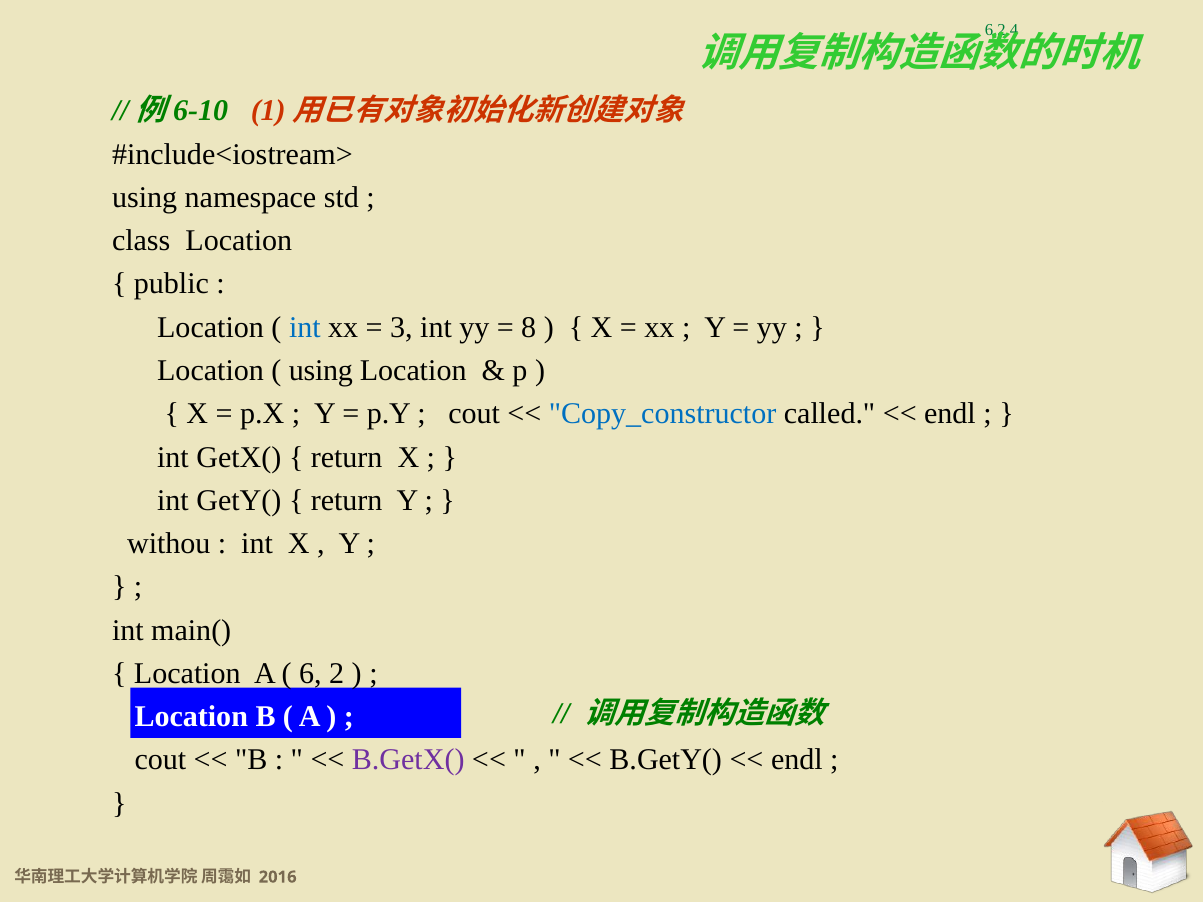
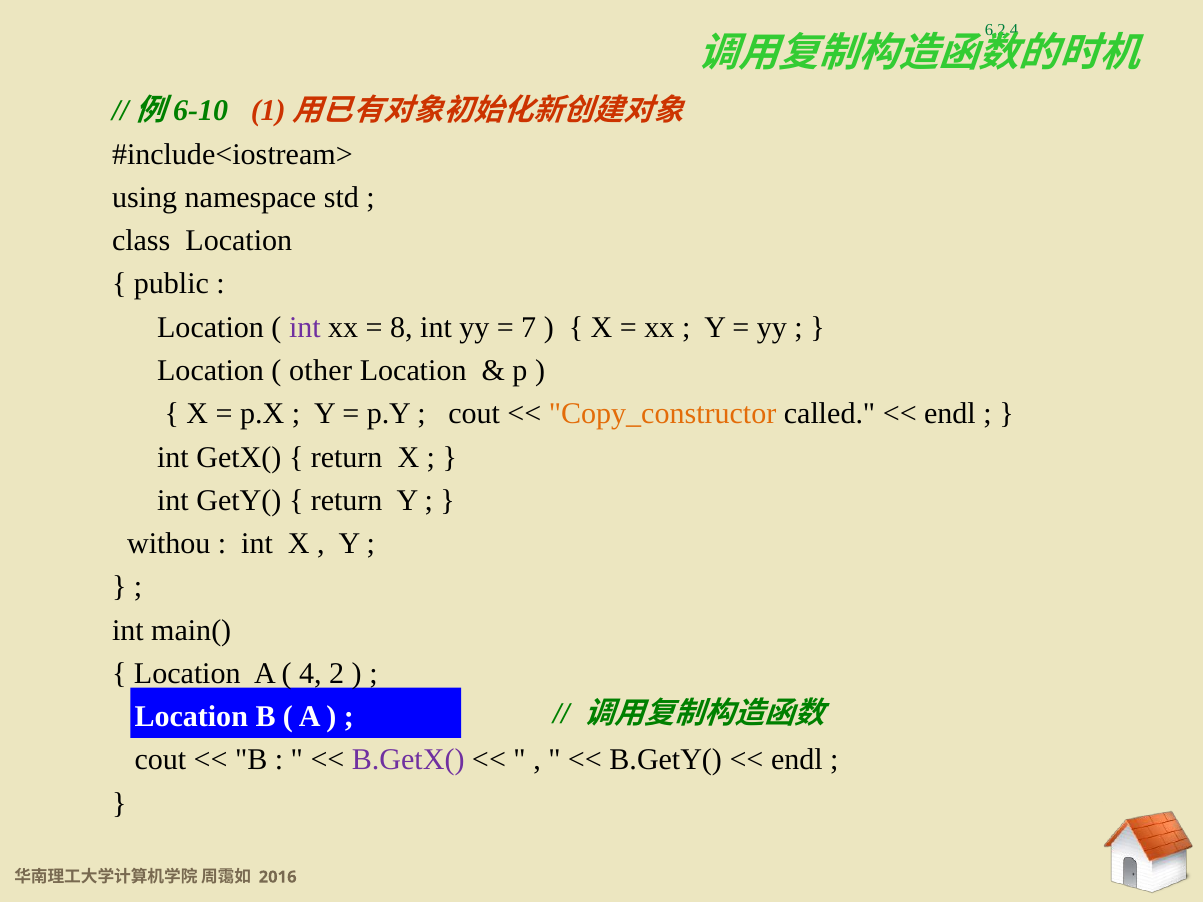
int at (305, 327) colour: blue -> purple
3: 3 -> 8
8: 8 -> 7
using at (321, 371): using -> other
Copy_constructor colour: blue -> orange
6: 6 -> 4
